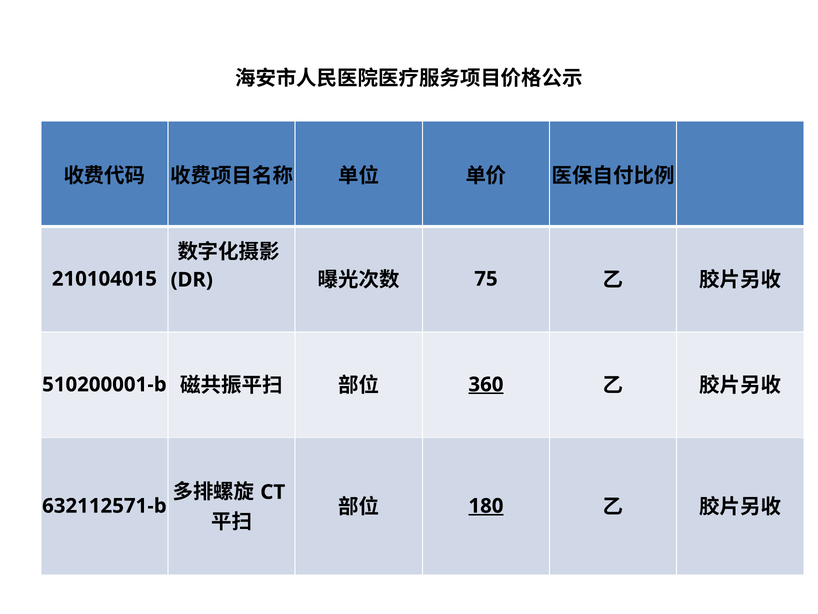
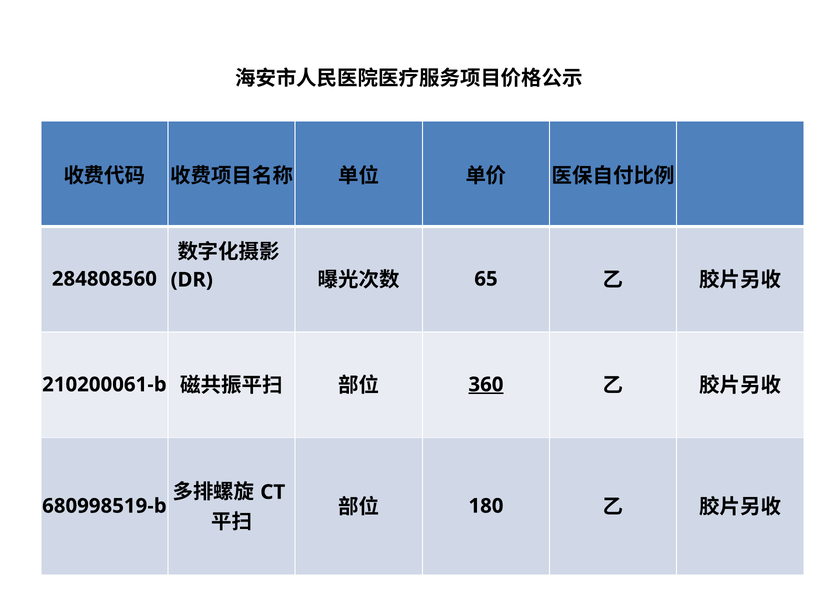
210104015: 210104015 -> 284808560
75: 75 -> 65
510200001-b: 510200001-b -> 210200061-b
180 underline: present -> none
632112571-b: 632112571-b -> 680998519-b
